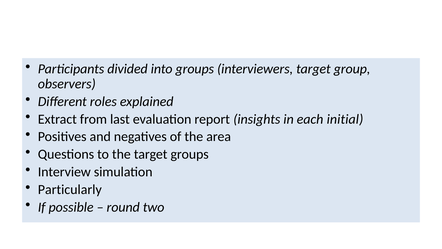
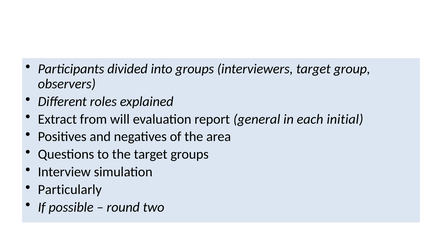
last: last -> will
insights: insights -> general
